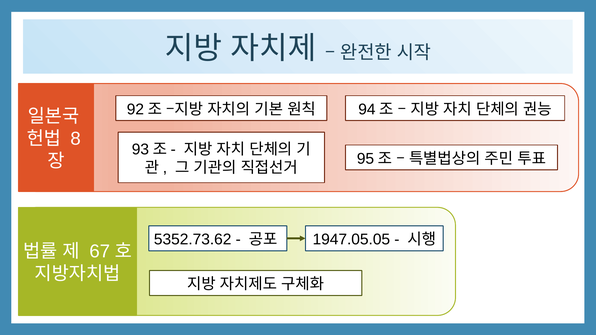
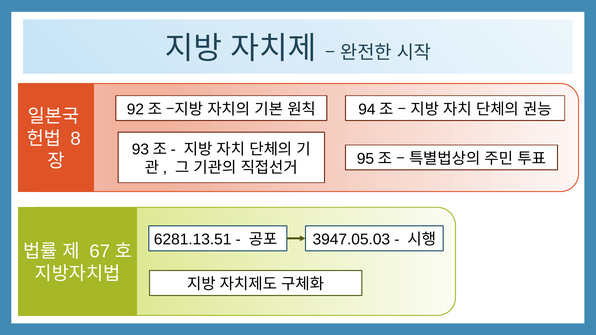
5352.73.62: 5352.73.62 -> 6281.13.51
1947.05.05: 1947.05.05 -> 3947.05.03
